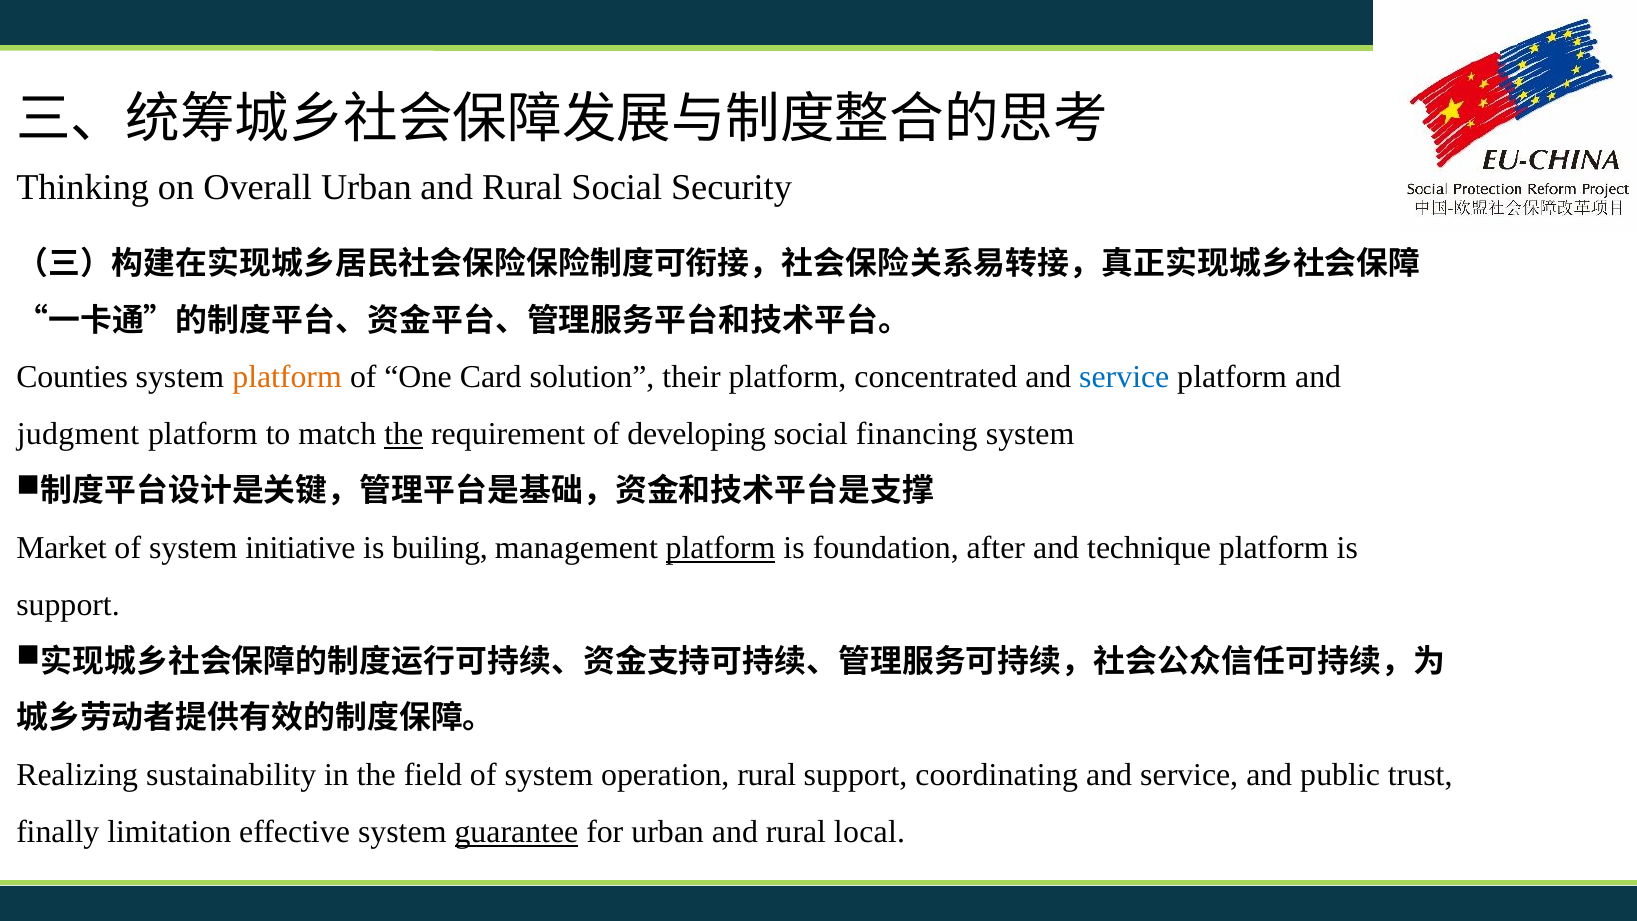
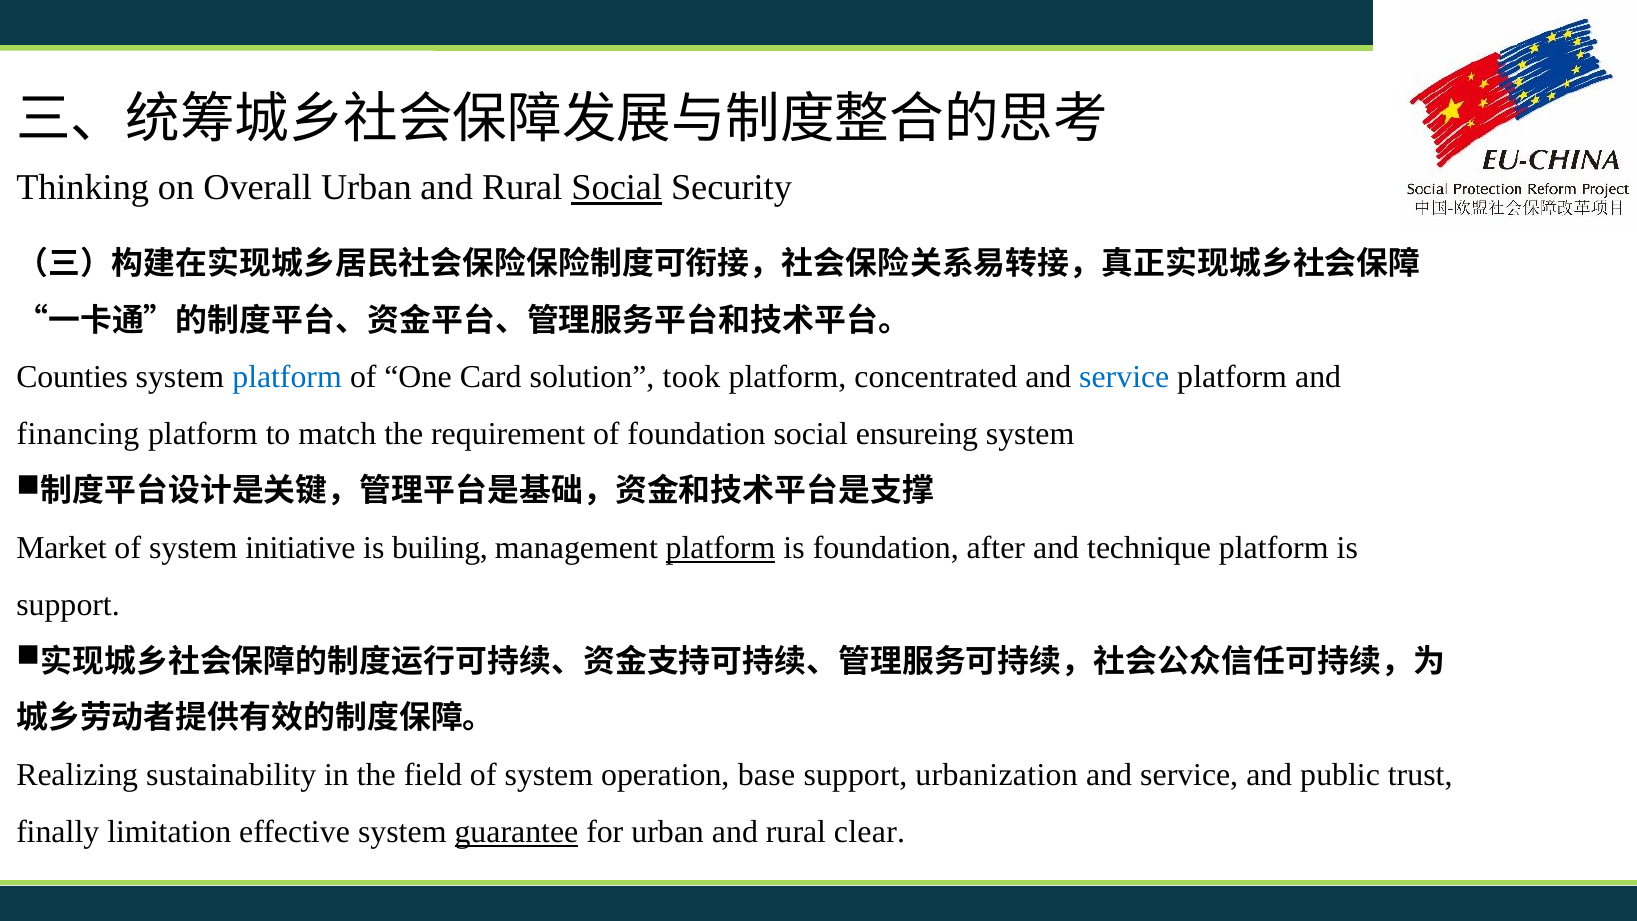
Social at (617, 188) underline: none -> present
platform at (287, 377) colour: orange -> blue
their: their -> took
judgment: judgment -> financing
the at (404, 434) underline: present -> none
of developing: developing -> foundation
financing: financing -> ensureing
operation rural: rural -> base
coordinating: coordinating -> urbanization
local: local -> clear
